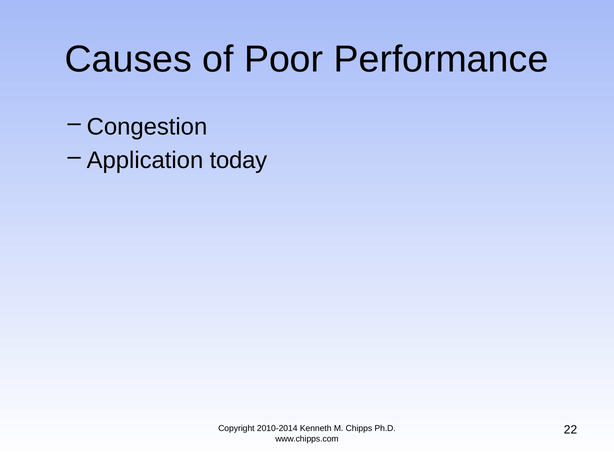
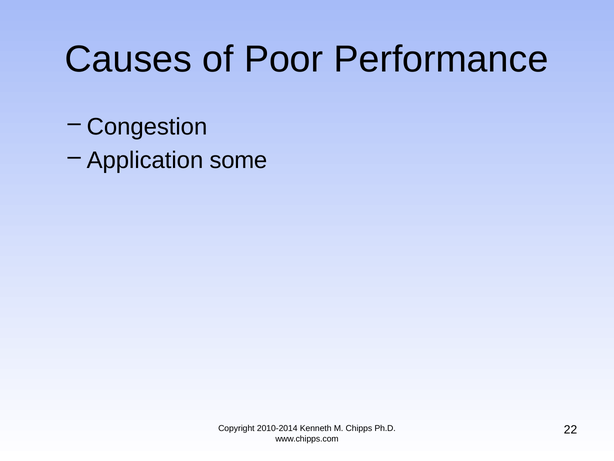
today: today -> some
